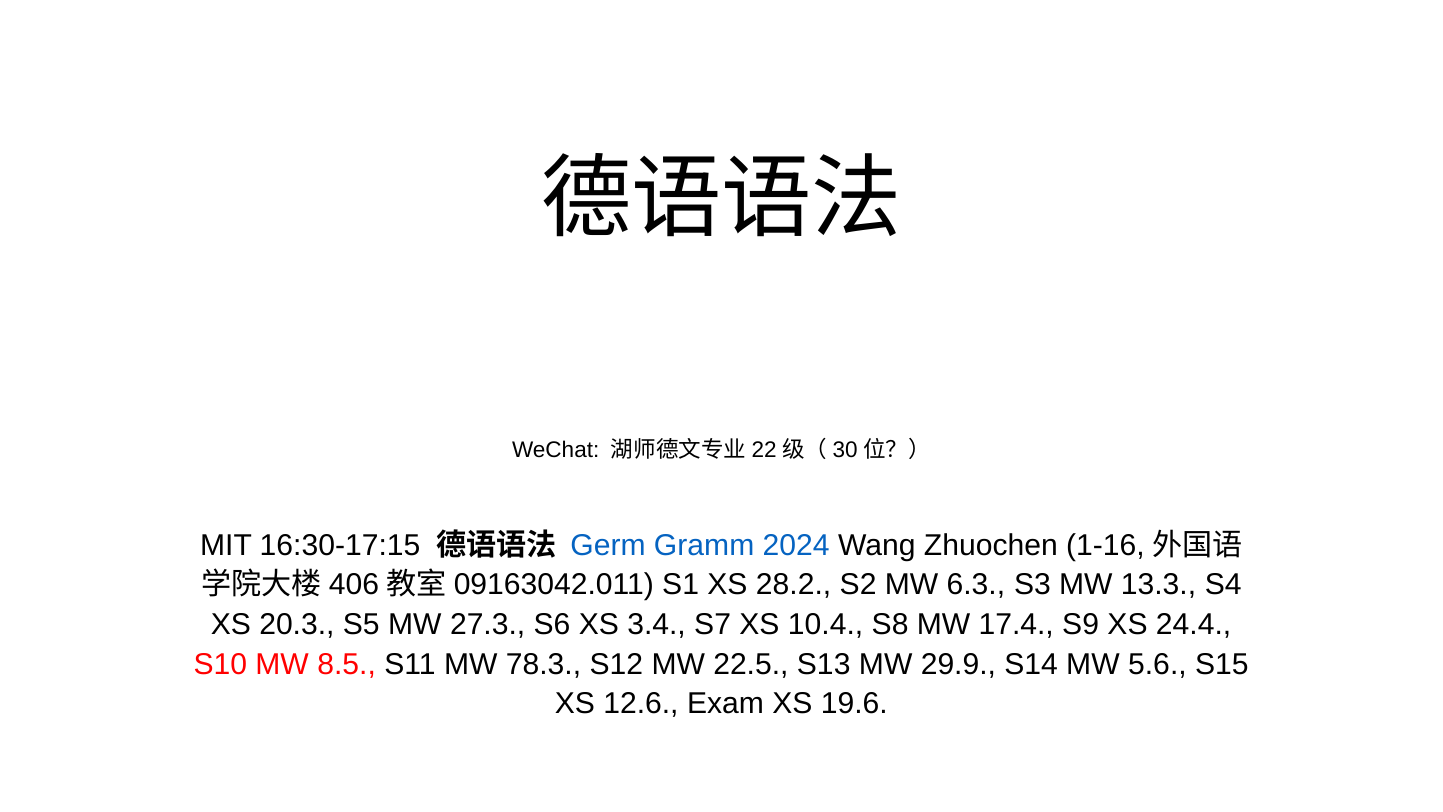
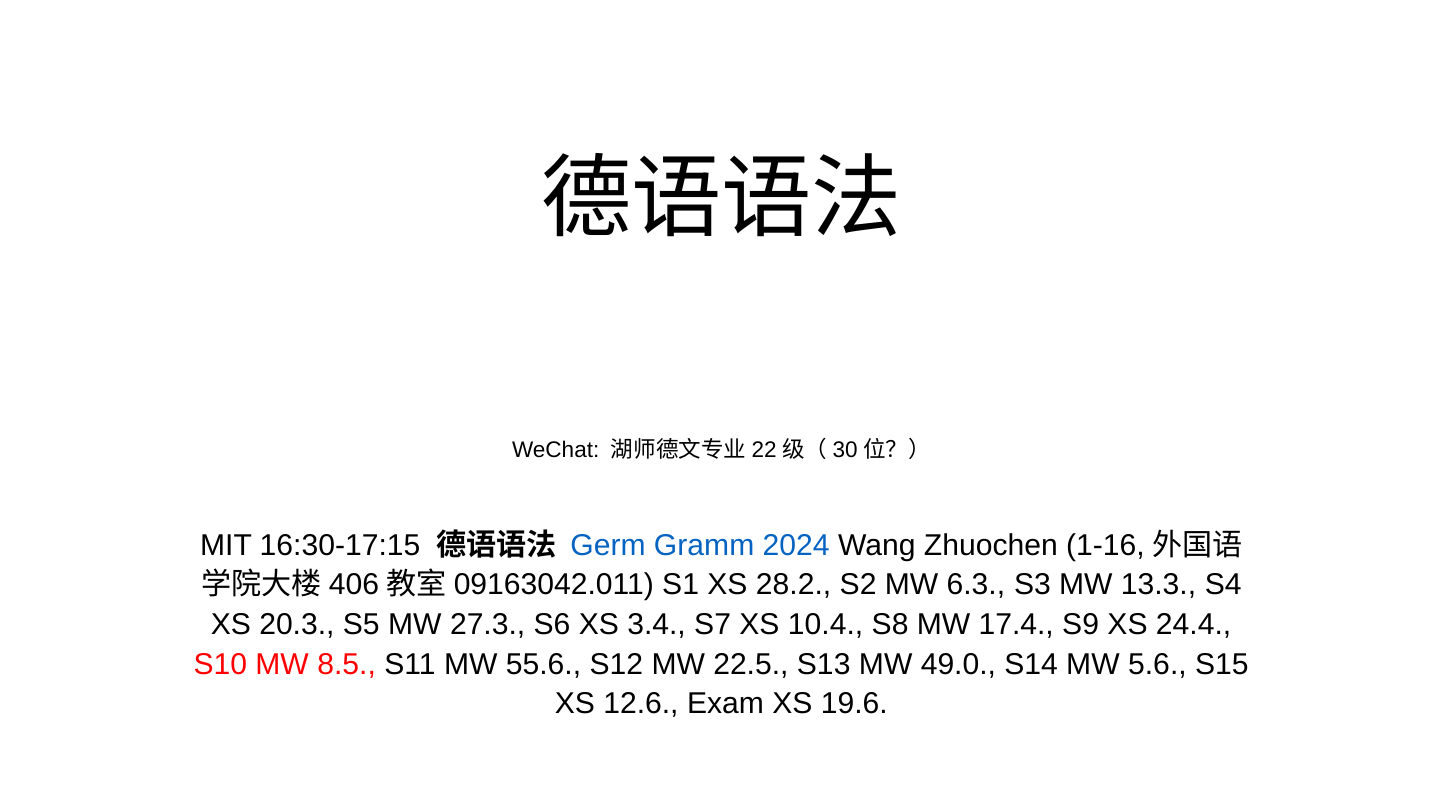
78.3: 78.3 -> 55.6
29.9: 29.9 -> 49.0
